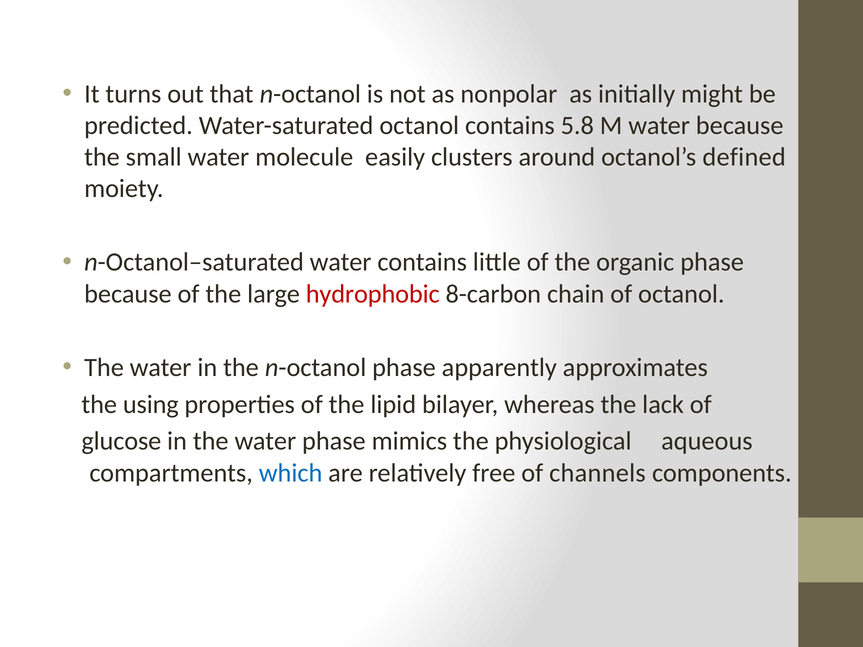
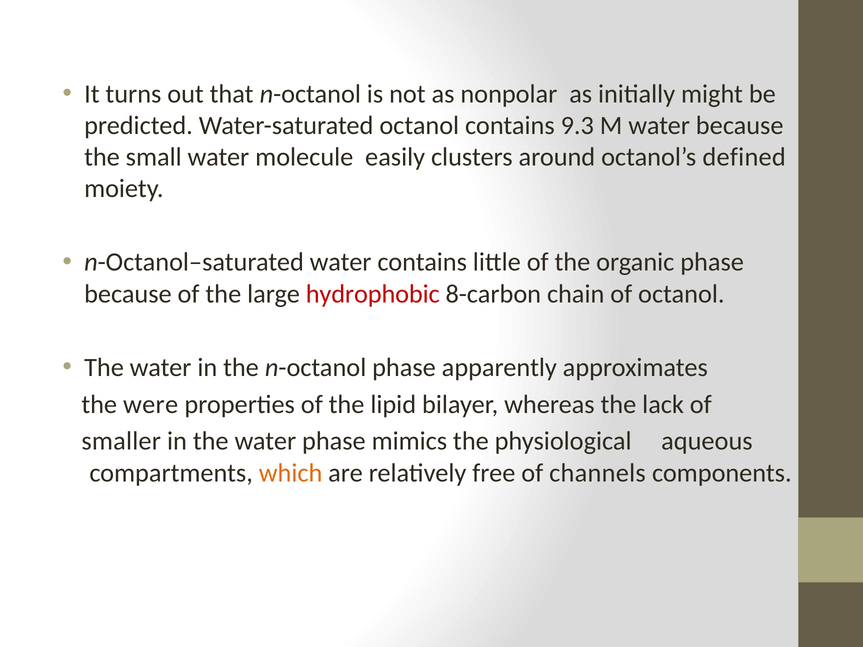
5.8: 5.8 -> 9.3
using: using -> were
glucose: glucose -> smaller
which colour: blue -> orange
